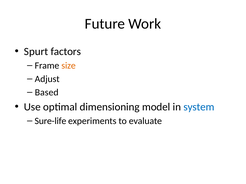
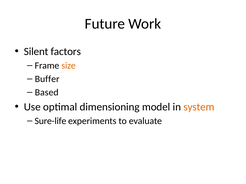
Spurt: Spurt -> Silent
Adjust: Adjust -> Buffer
system colour: blue -> orange
